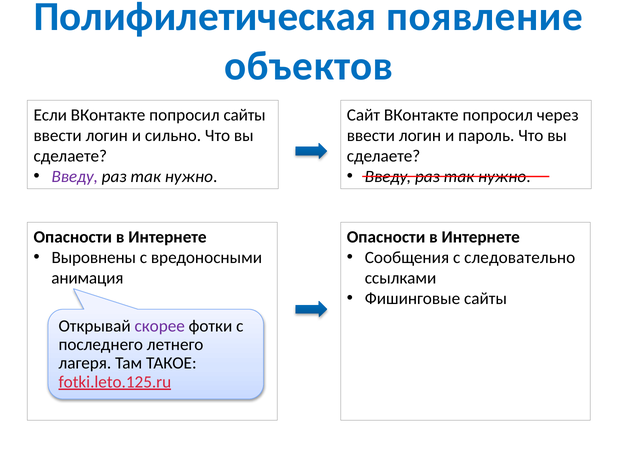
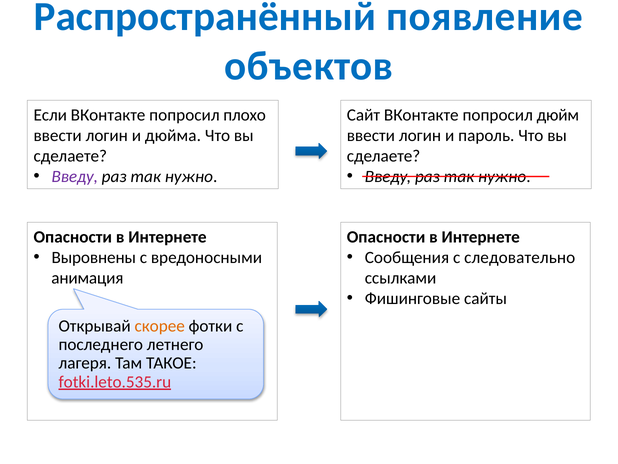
Полифилетическая: Полифилетическая -> Распространённый
попросил сайты: сайты -> плохо
через: через -> дюйм
сильно: сильно -> дюйма
скорее colour: purple -> orange
fotki.leto.125.ru: fotki.leto.125.ru -> fotki.leto.535.ru
